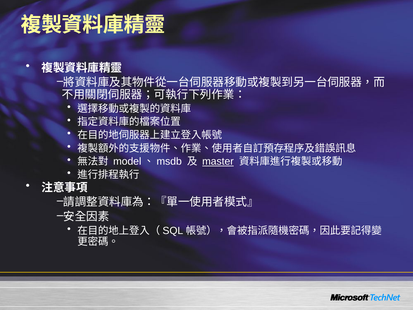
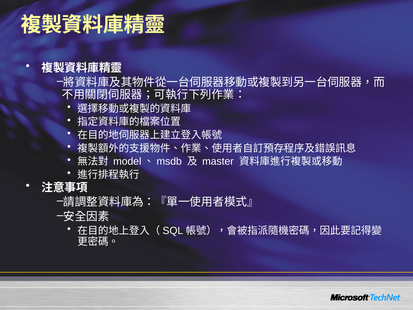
master underline: present -> none
